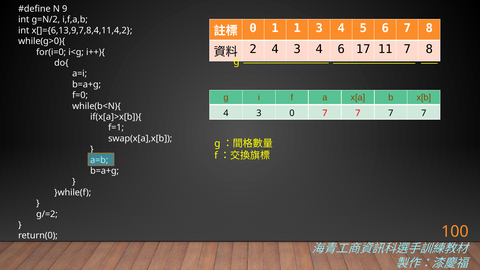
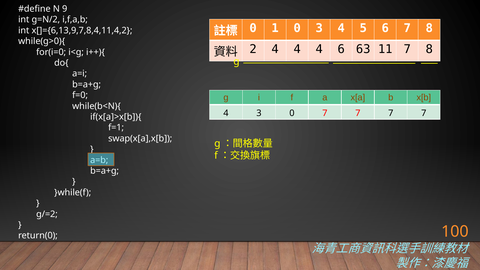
1 1: 1 -> 0
2 4 3: 3 -> 4
17: 17 -> 63
